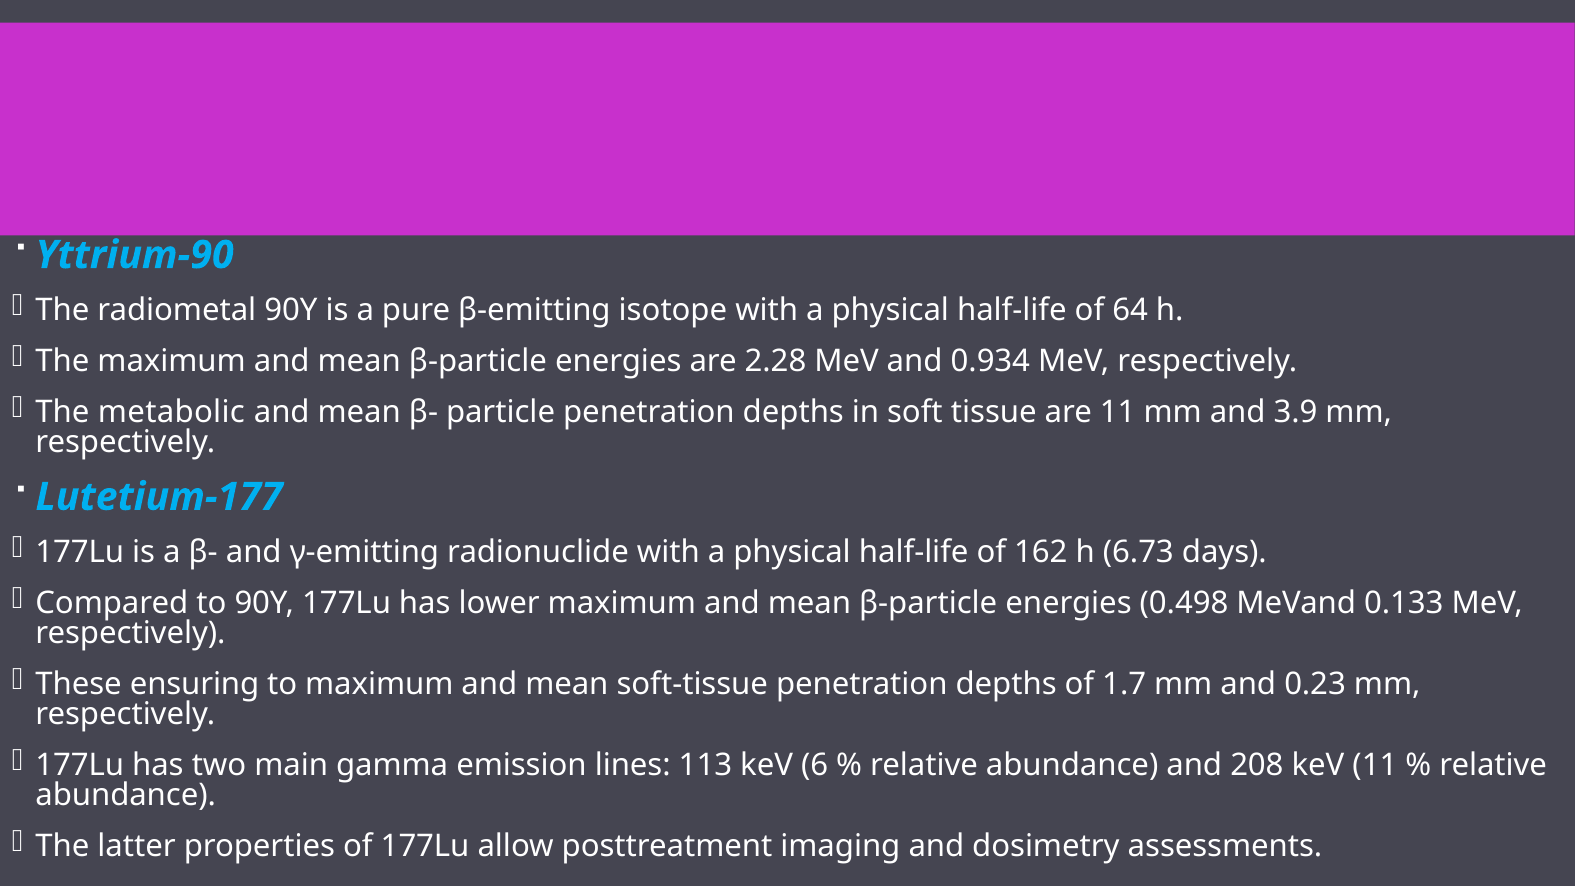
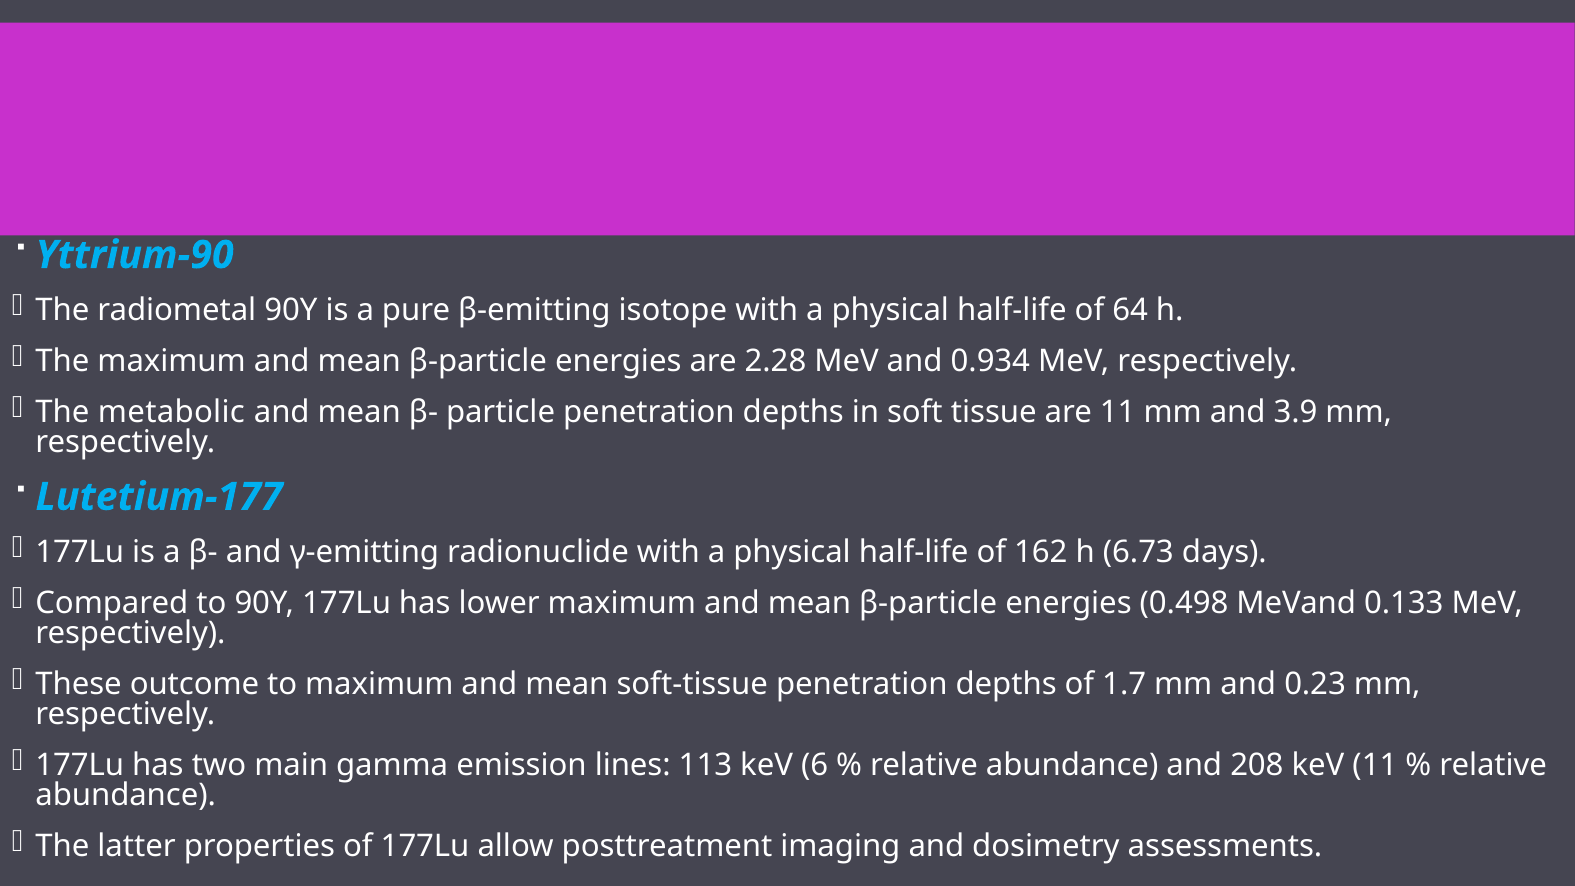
ensuring: ensuring -> outcome
